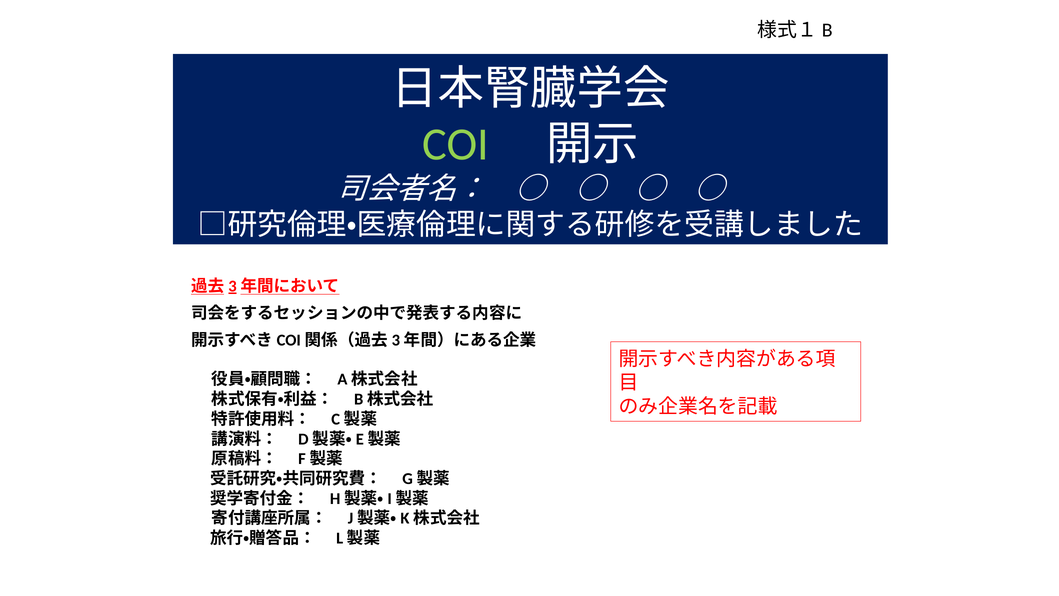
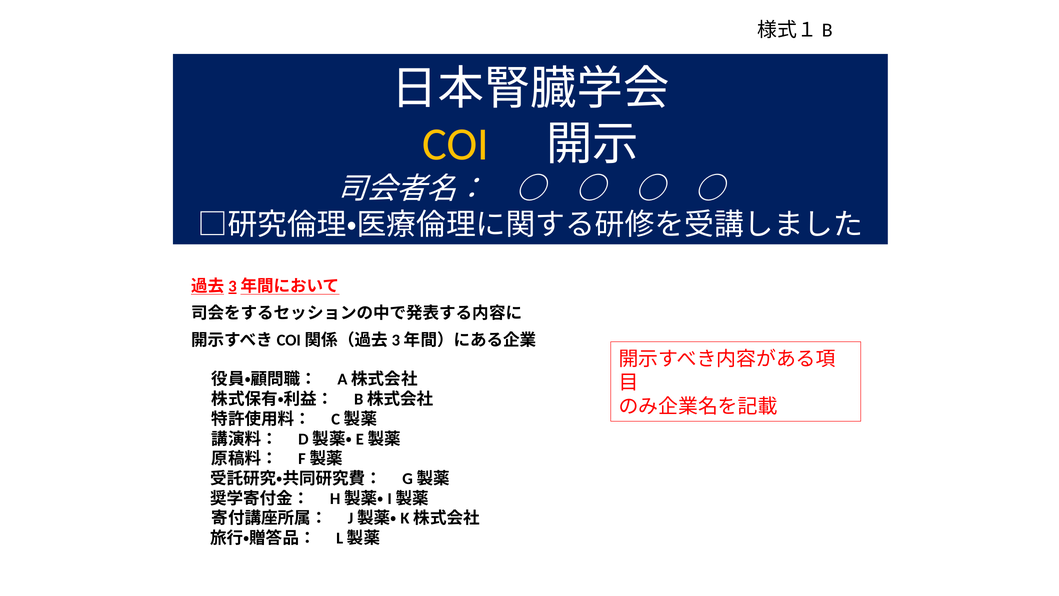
COI colour: light green -> yellow
